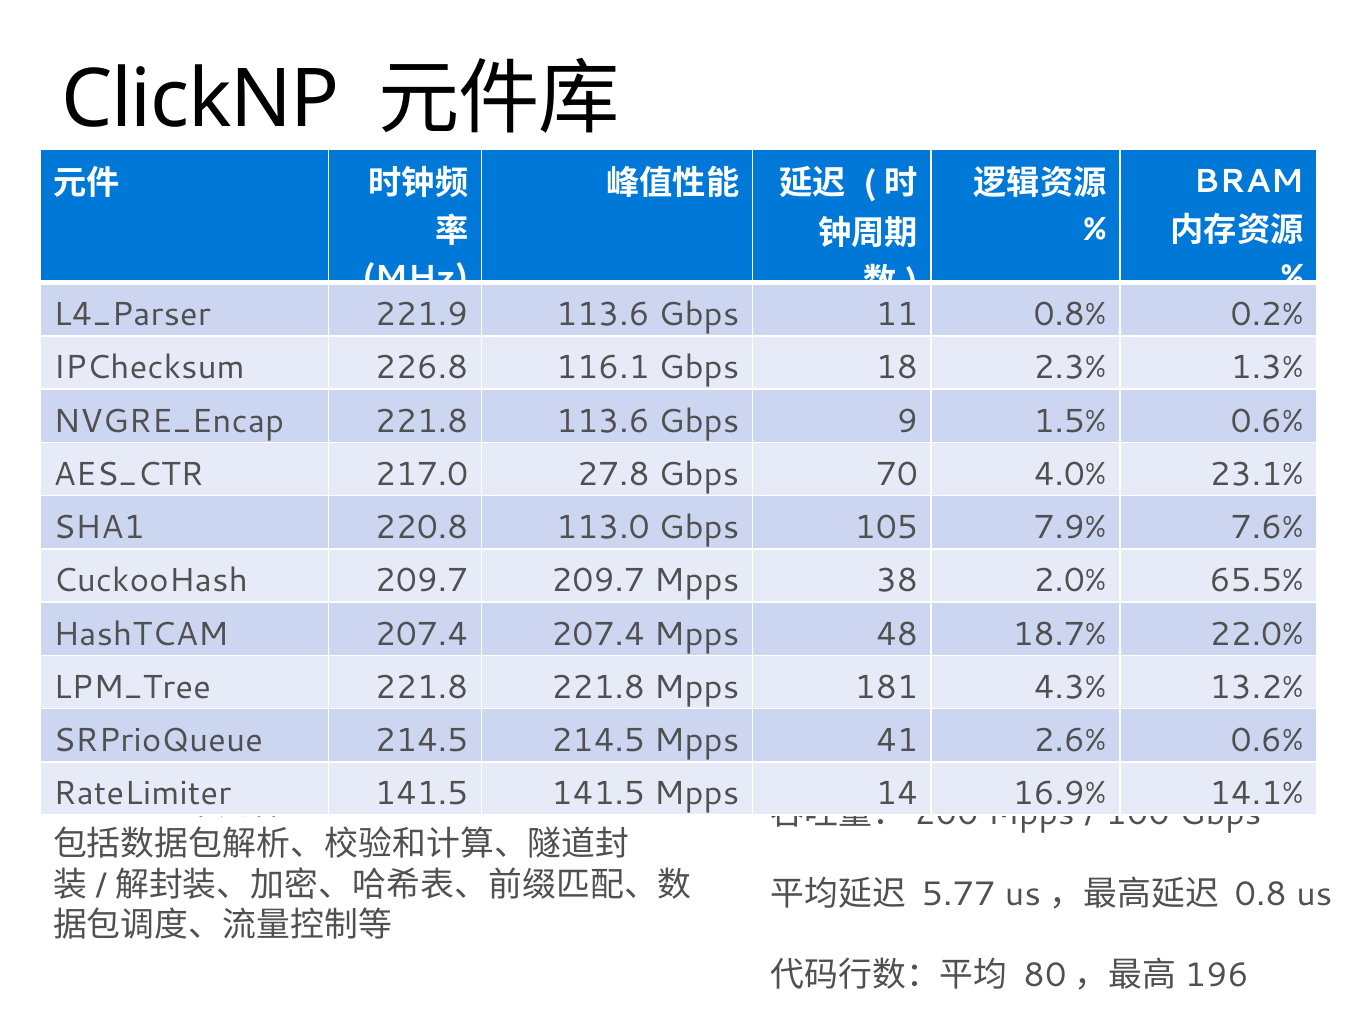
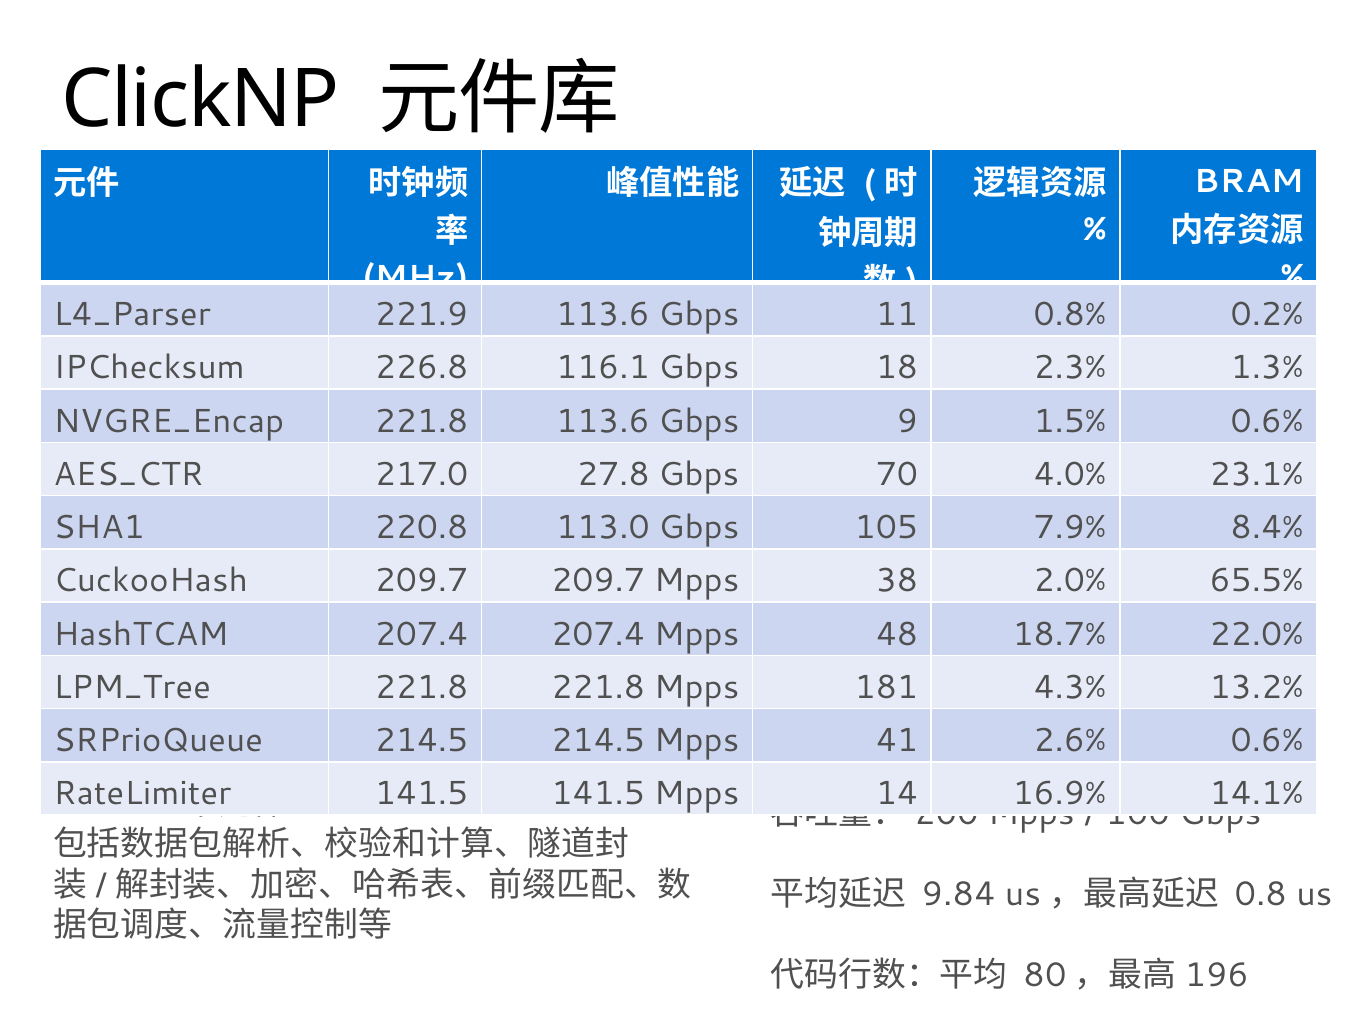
7.6%: 7.6% -> 8.4%
5.77: 5.77 -> 9.84
